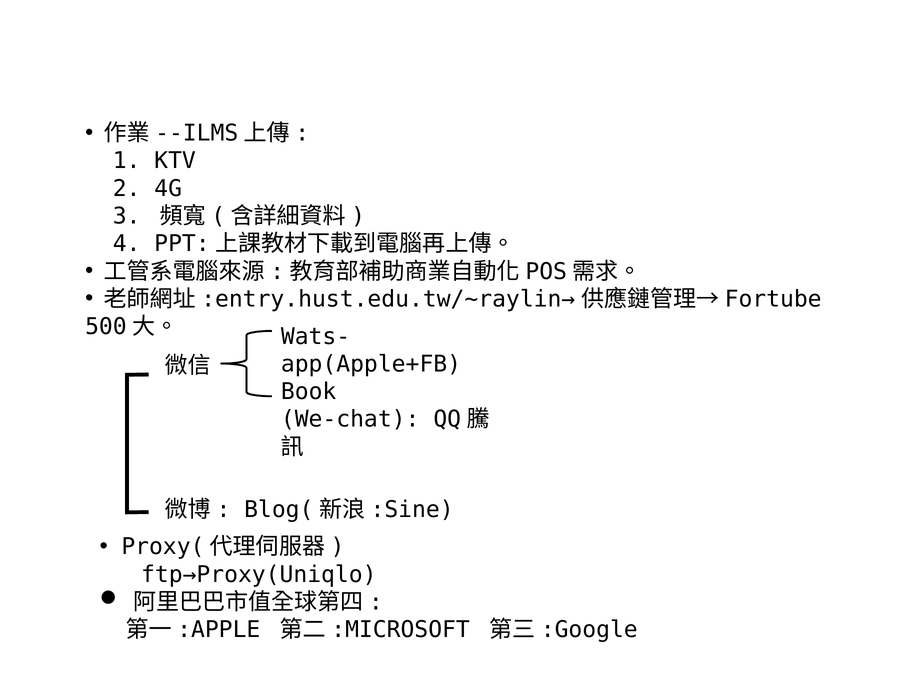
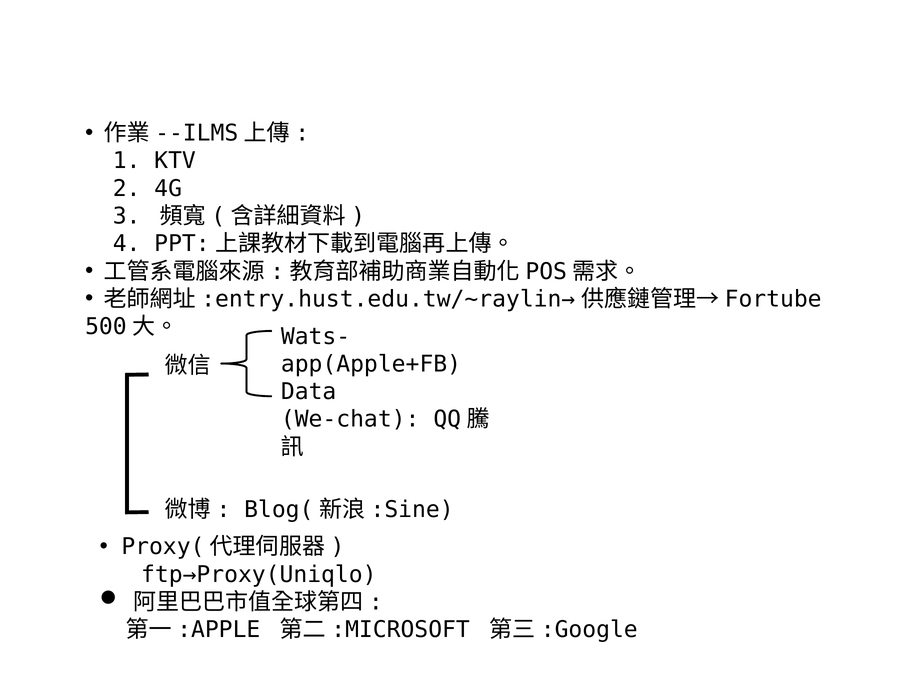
Book: Book -> Data
